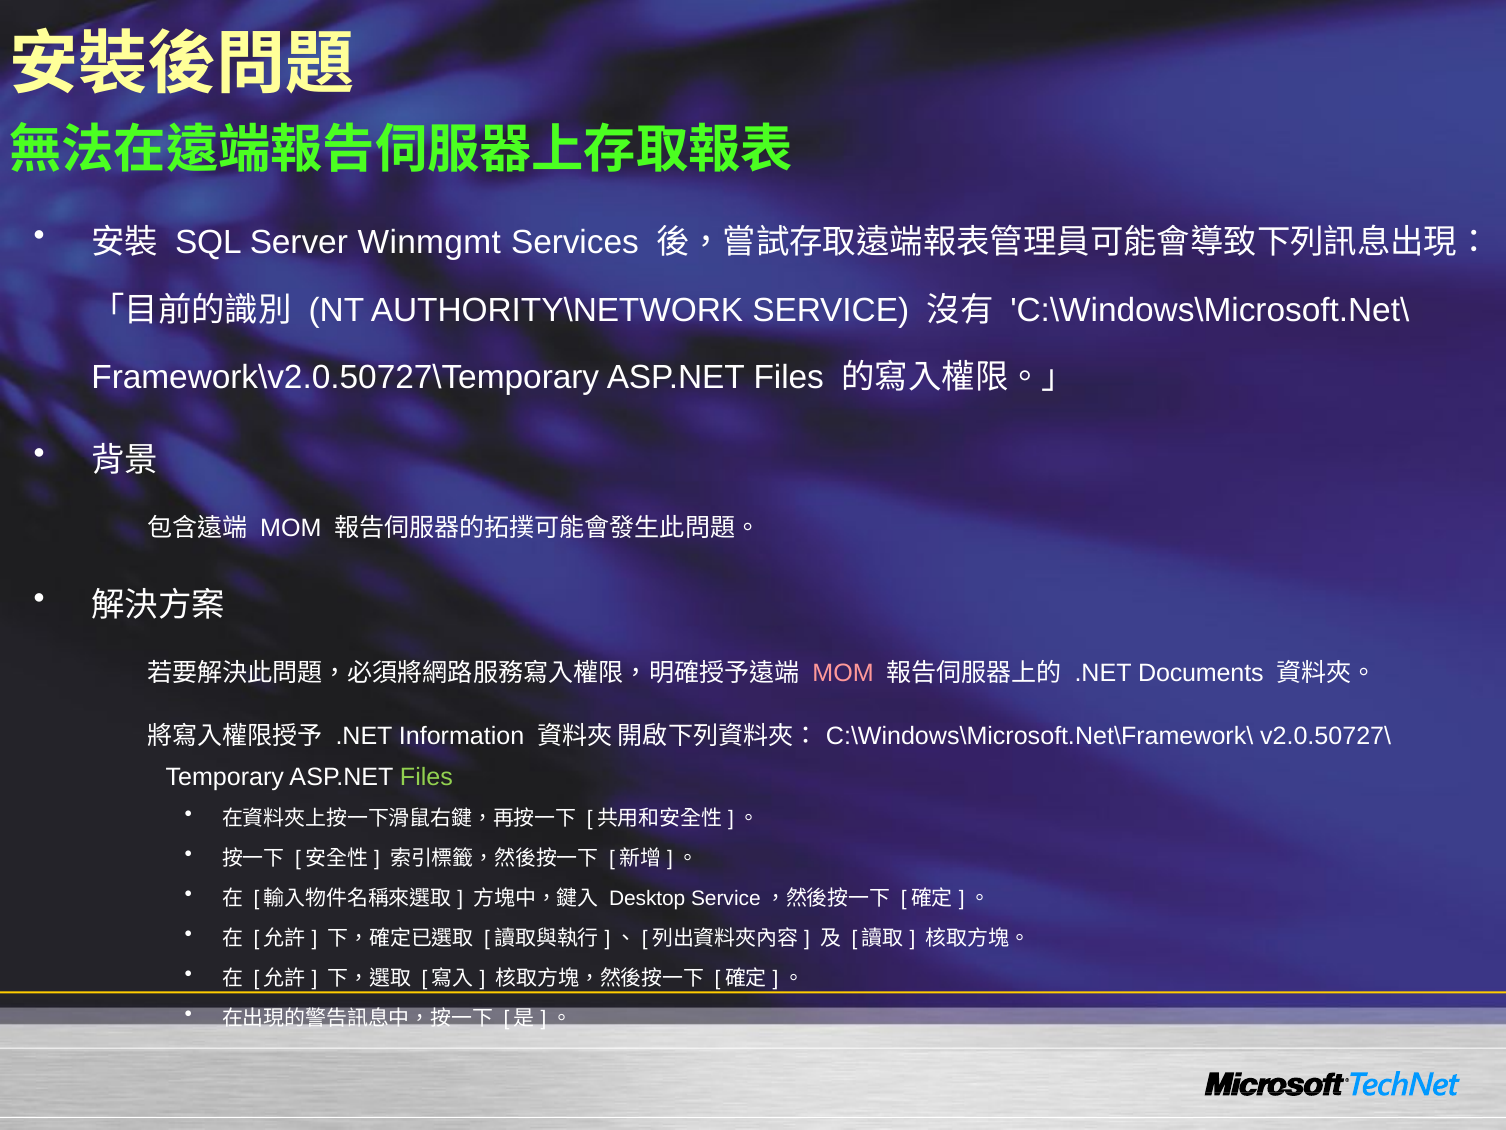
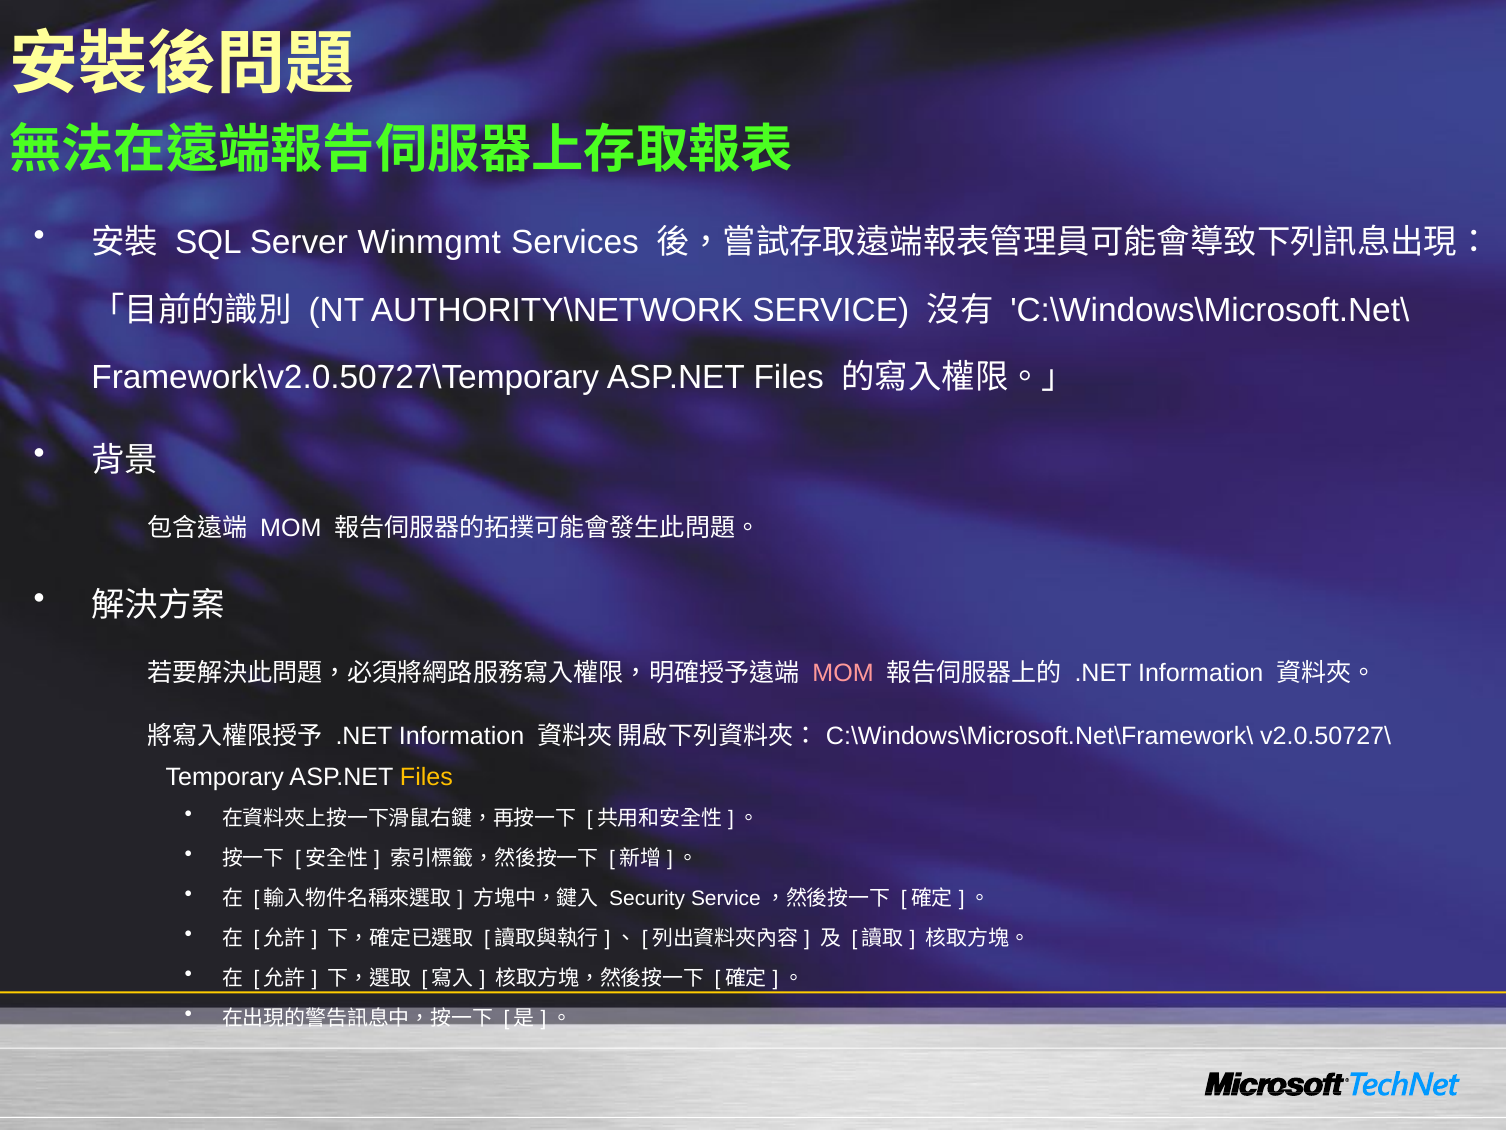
Documents at (1201, 673): Documents -> Information
Files at (426, 777) colour: light green -> yellow
Desktop: Desktop -> Security
